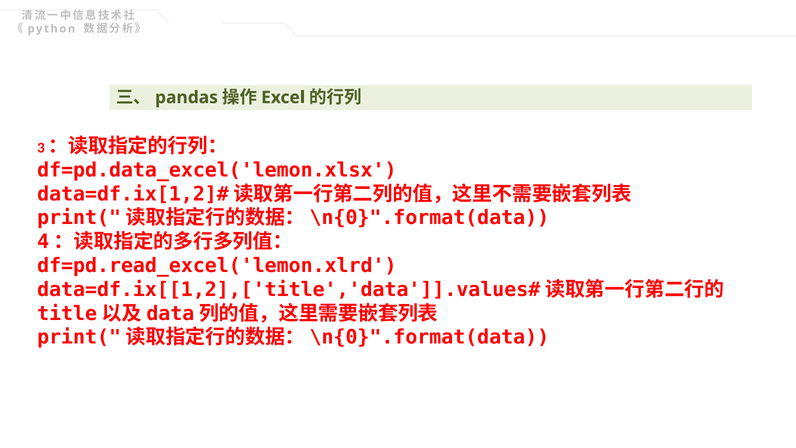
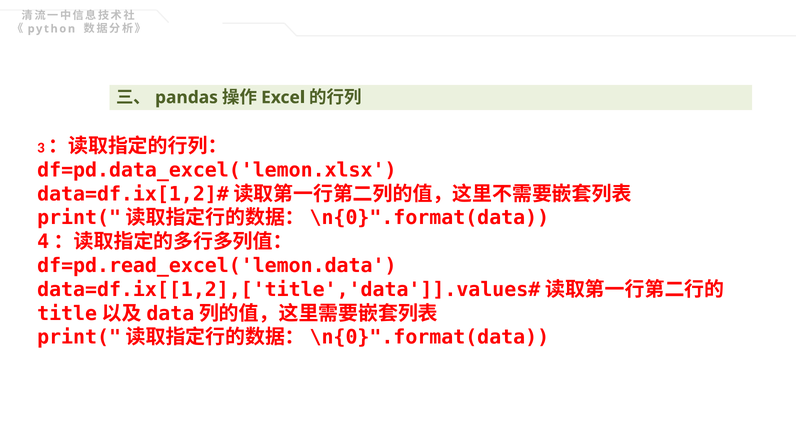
df=pd.read_excel('lemon.xlrd: df=pd.read_excel('lemon.xlrd -> df=pd.read_excel('lemon.data
